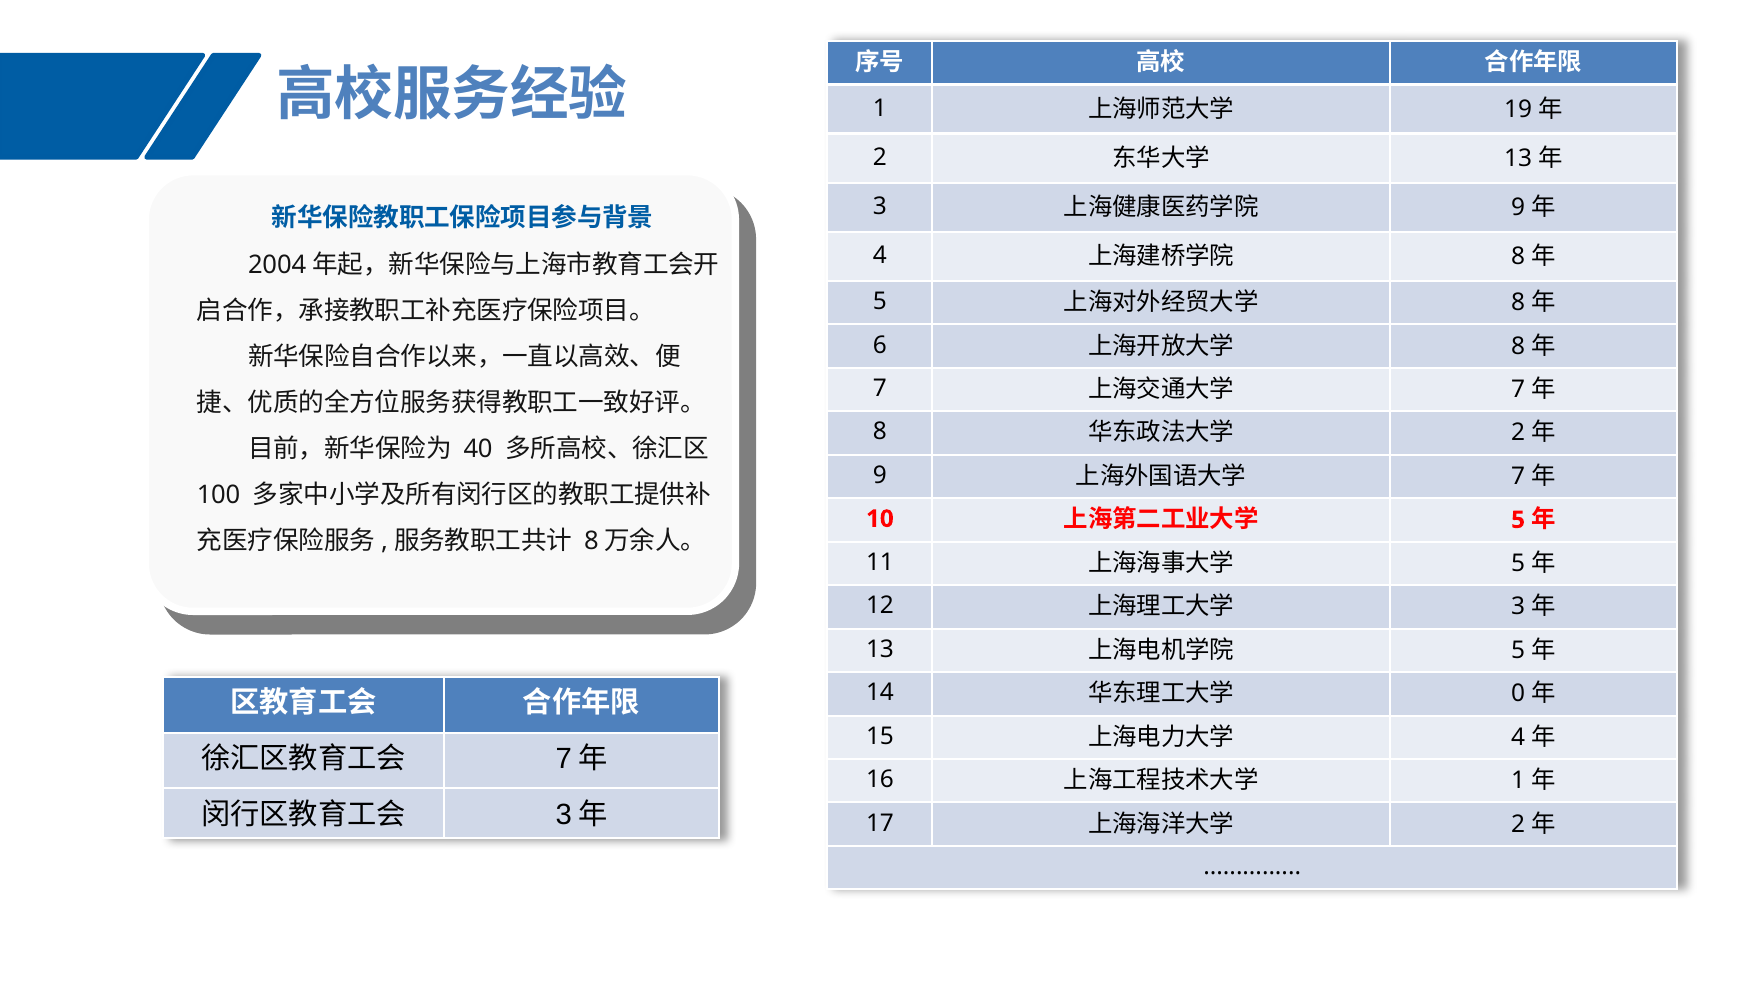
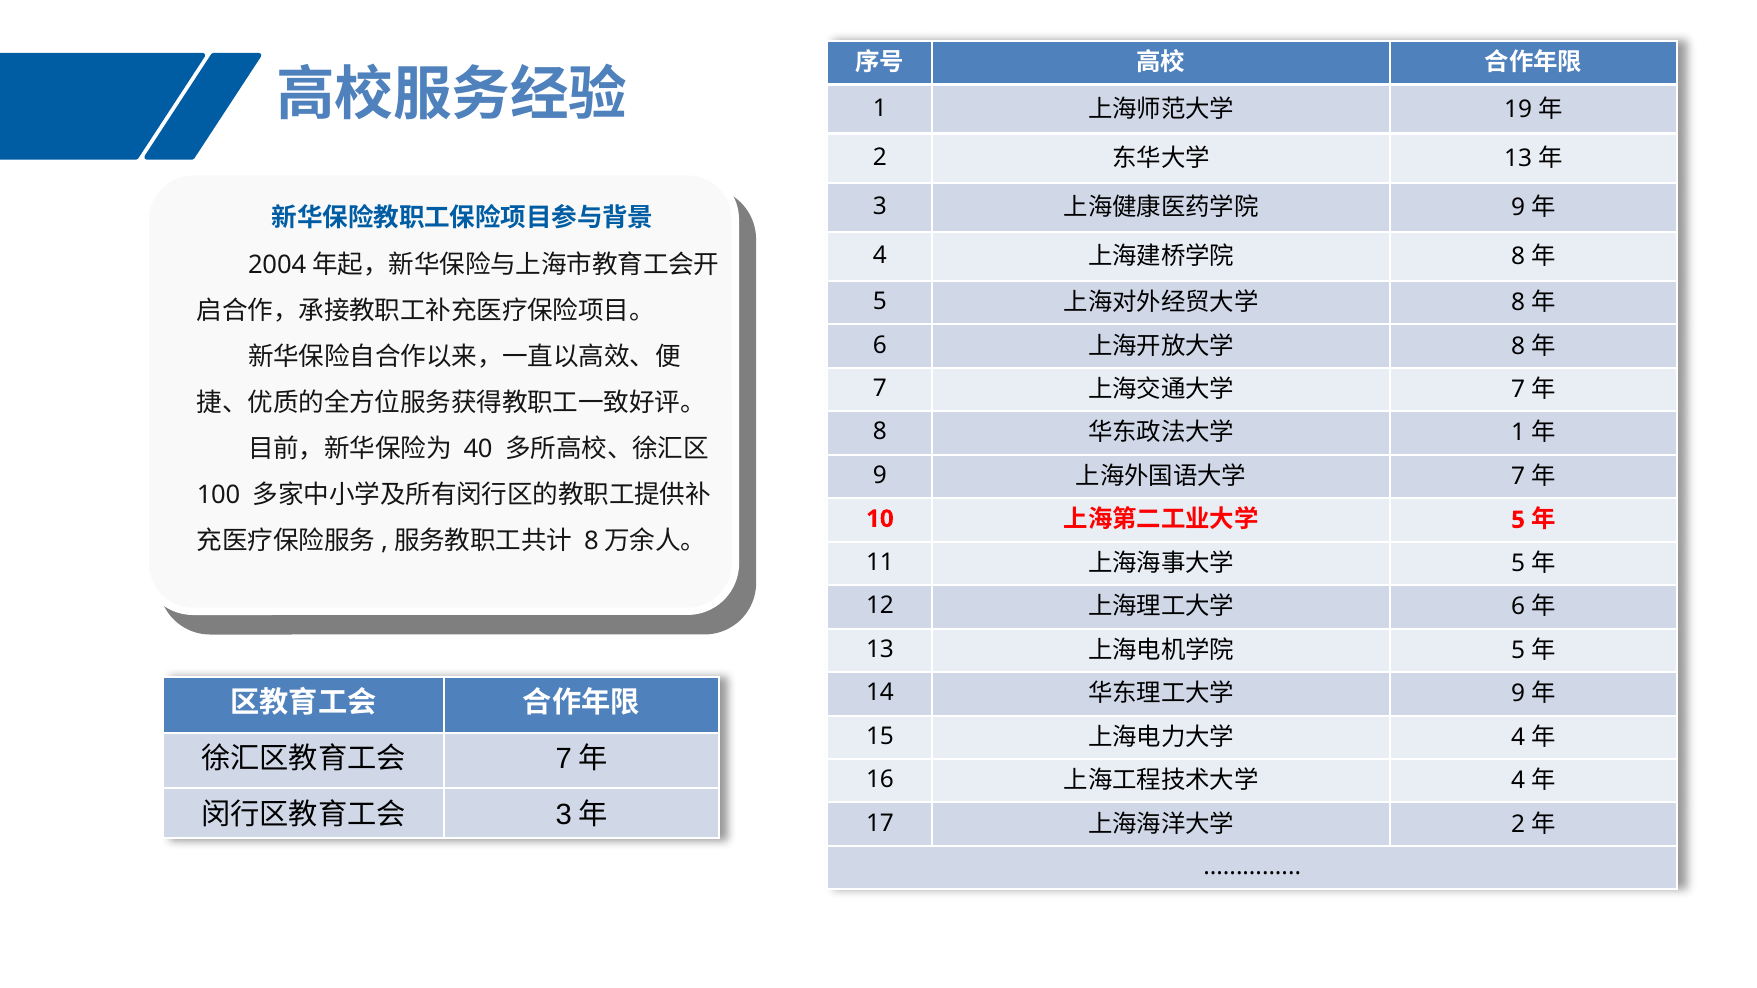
2 at (1518, 433): 2 -> 1
3 at (1518, 607): 3 -> 6
0 at (1518, 694): 0 -> 9
1 at (1518, 781): 1 -> 4
